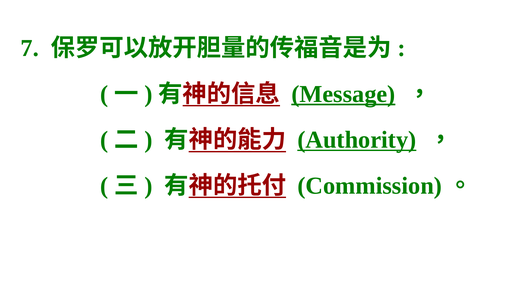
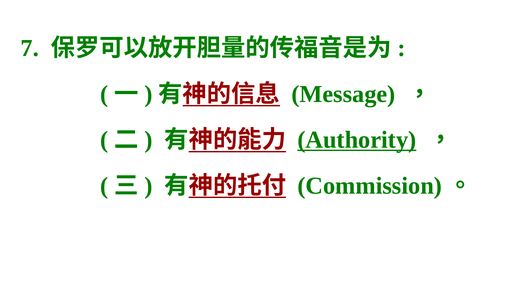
Message underline: present -> none
